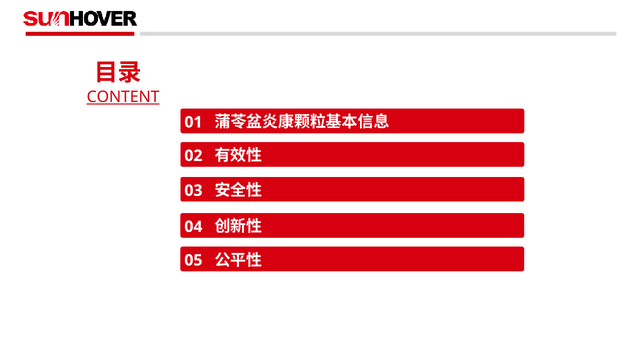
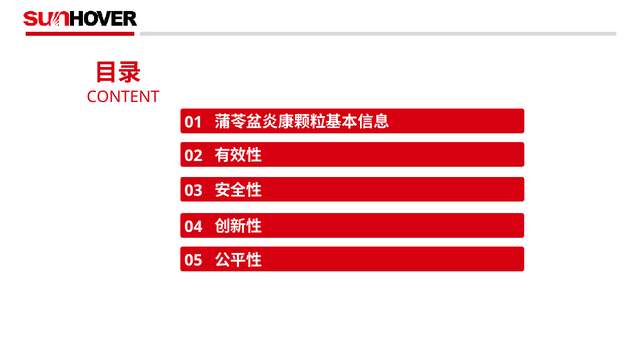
CONTENT underline: present -> none
